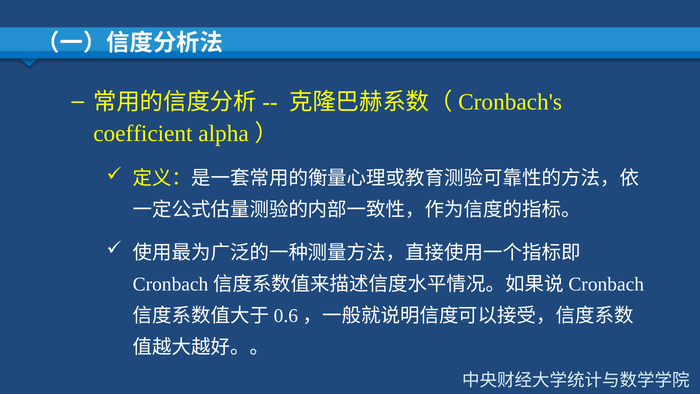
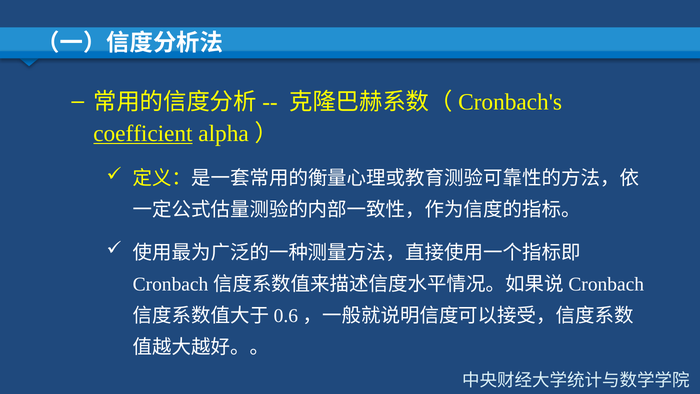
coefficient underline: none -> present
